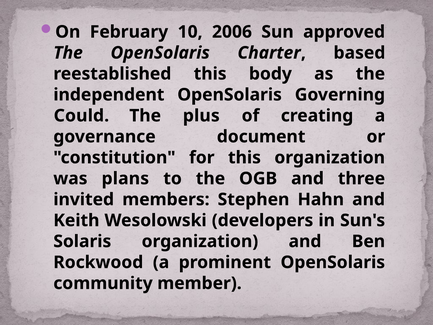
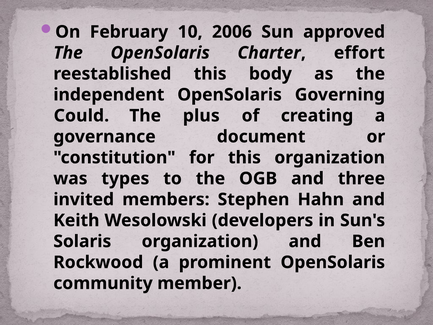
based: based -> effort
plans: plans -> types
